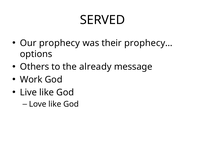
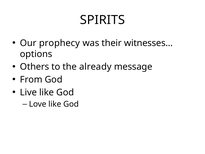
SERVED: SERVED -> SPIRITS
prophecy…: prophecy… -> witnesses…
Work: Work -> From
